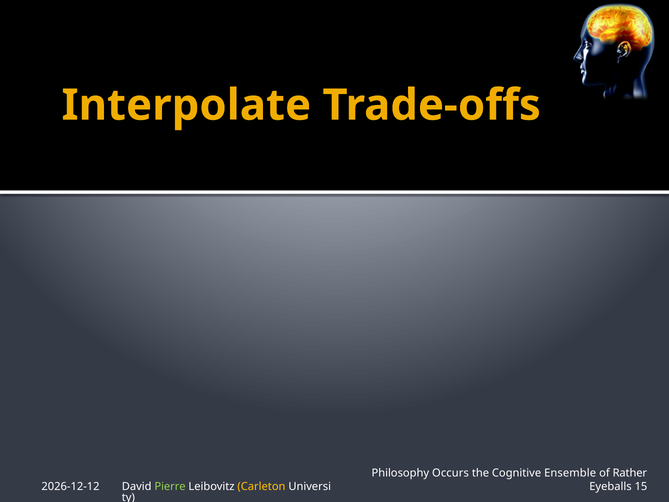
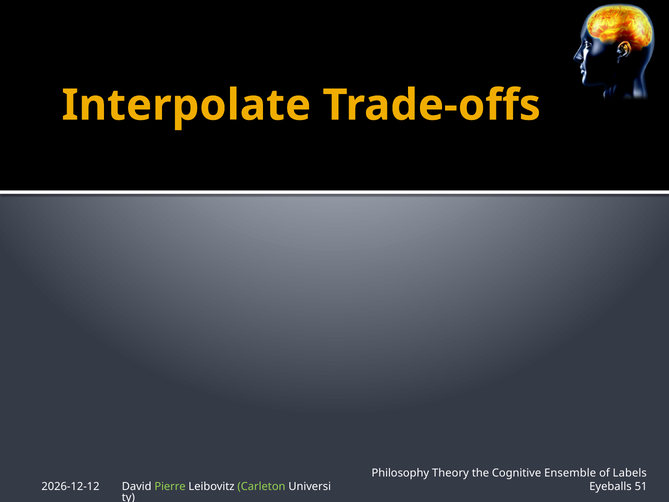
Occurs: Occurs -> Theory
Rather: Rather -> Labels
Carleton colour: yellow -> light green
15: 15 -> 51
